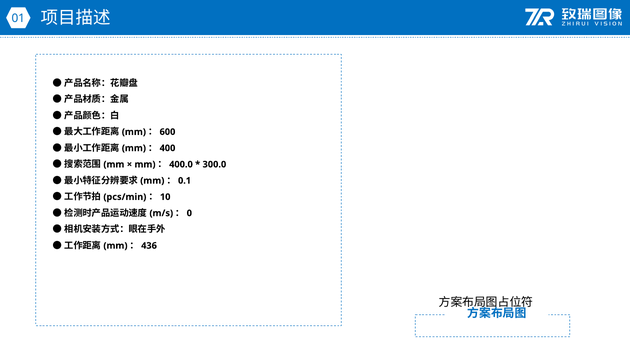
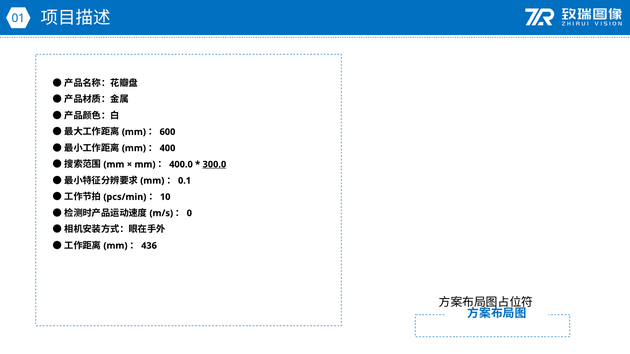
300.0 underline: none -> present
